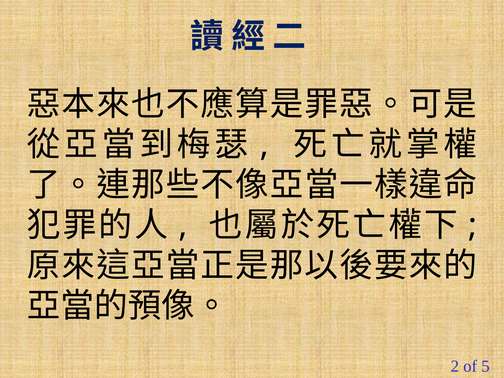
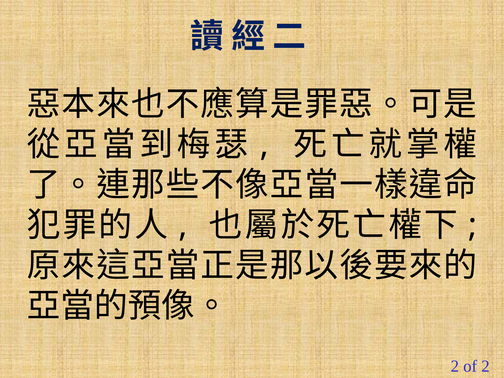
of 5: 5 -> 2
